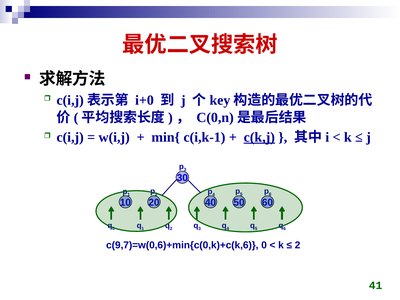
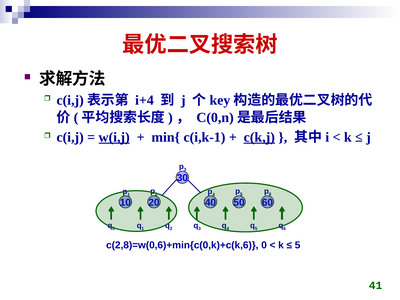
i+0: i+0 -> i+4
w(i,j underline: none -> present
c(9,7)=w(0,6)+min{c(0,k)+c(k,6: c(9,7)=w(0,6)+min{c(0,k)+c(k,6 -> c(2,8)=w(0,6)+min{c(0,k)+c(k,6
2 at (298, 245): 2 -> 5
